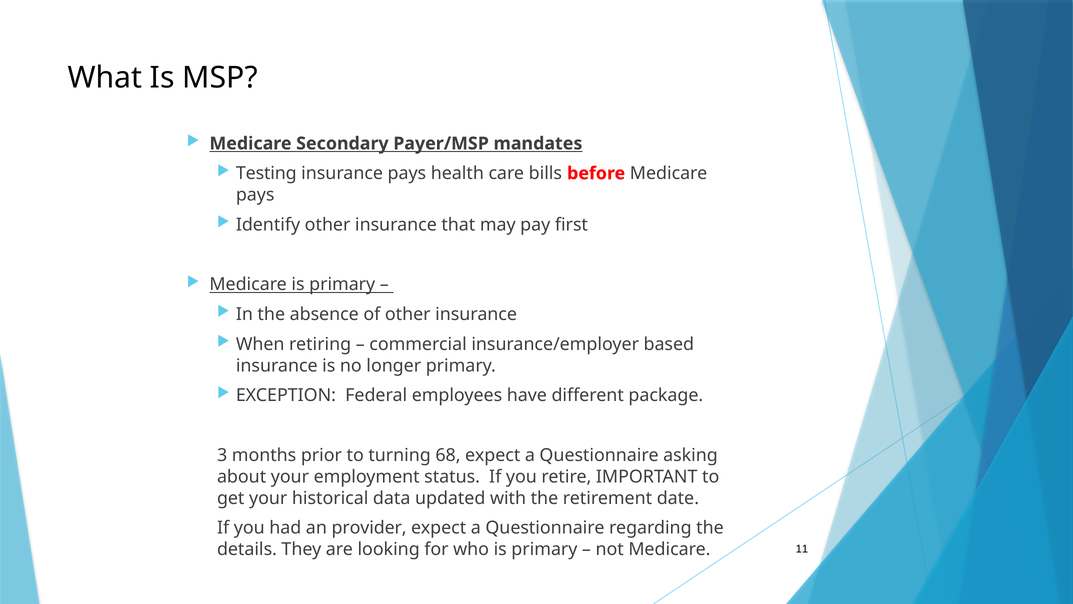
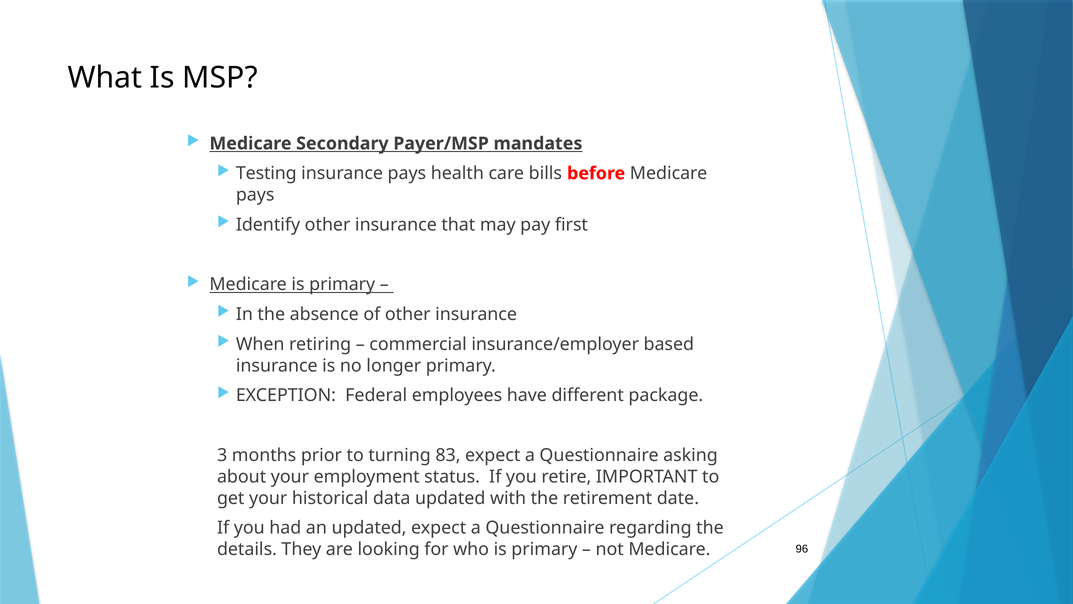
68: 68 -> 83
an provider: provider -> updated
11: 11 -> 96
